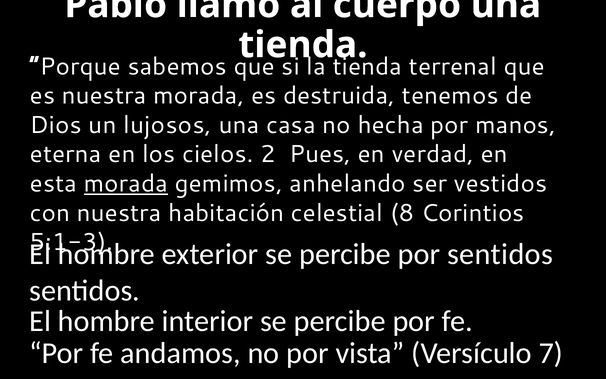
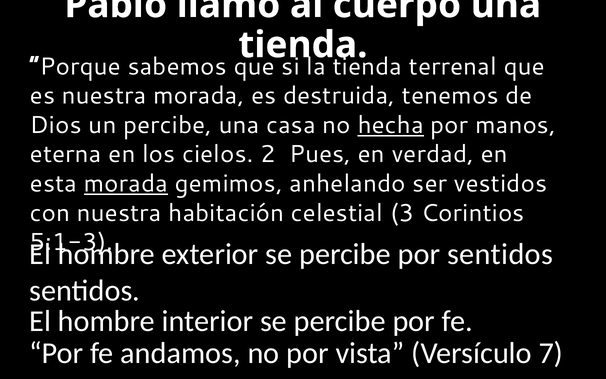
un lujosos: lujosos -> percibe
hecha underline: none -> present
8: 8 -> 3
